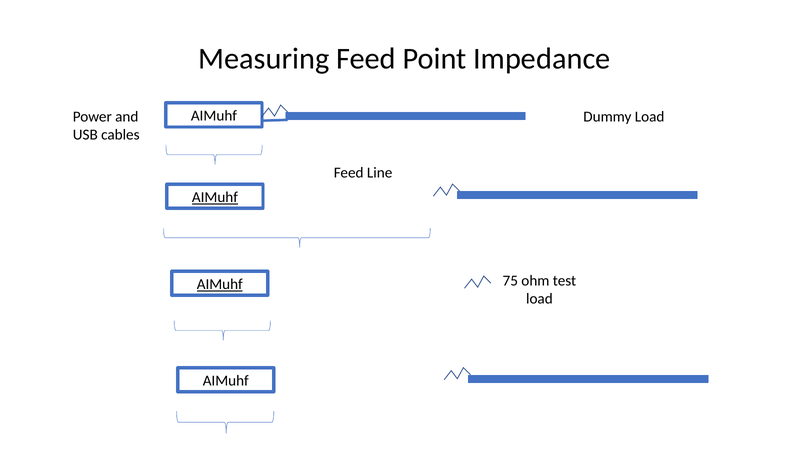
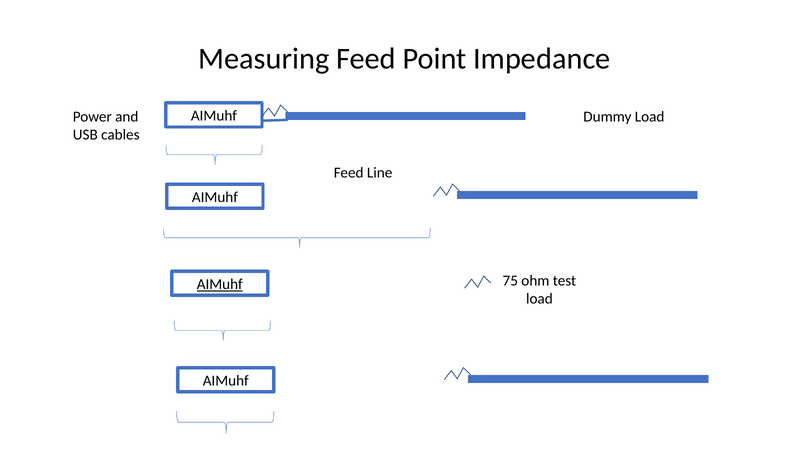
AIMuhf at (215, 197) underline: present -> none
